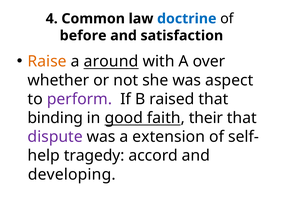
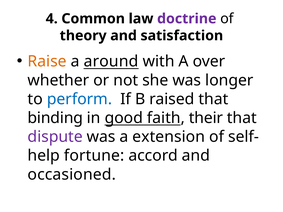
doctrine colour: blue -> purple
before: before -> theory
aspect: aspect -> longer
perform colour: purple -> blue
tragedy: tragedy -> fortune
developing: developing -> occasioned
